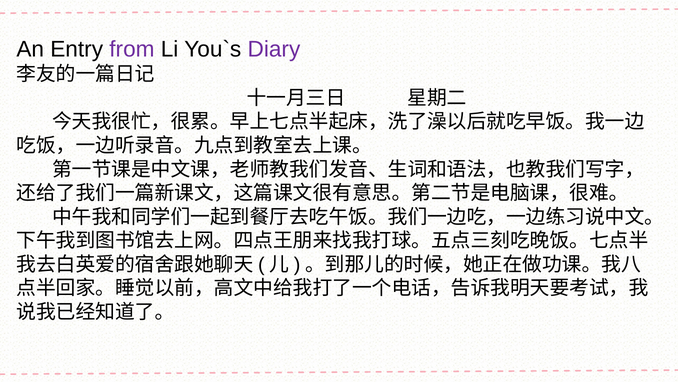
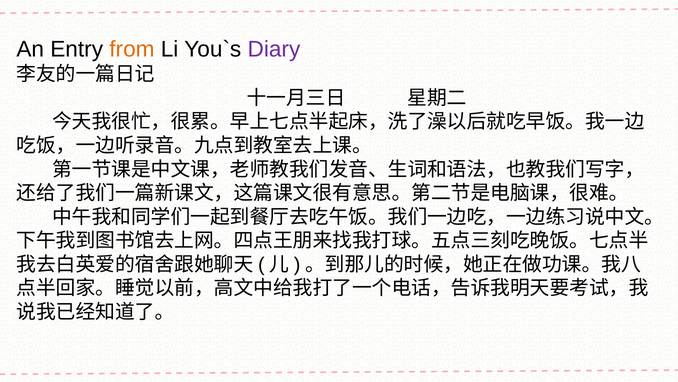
from colour: purple -> orange
